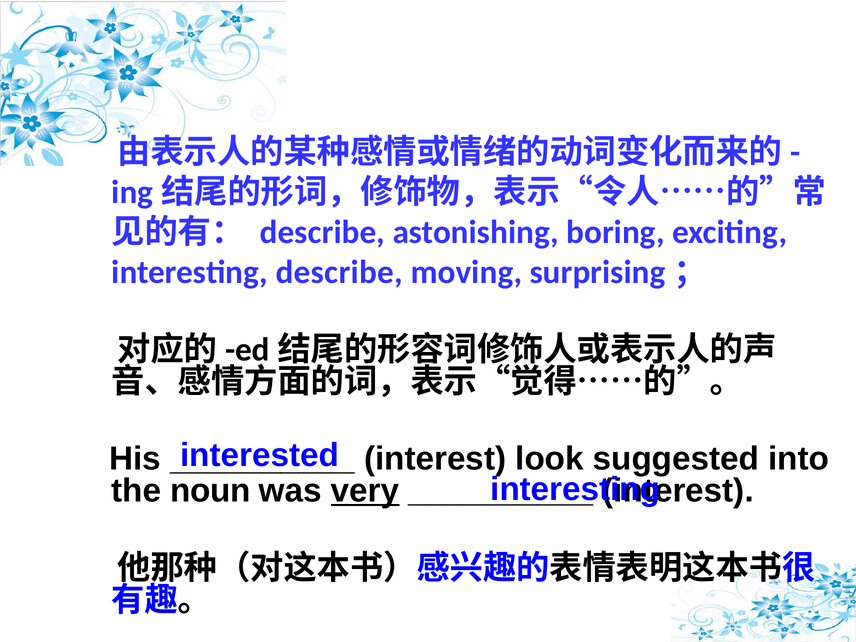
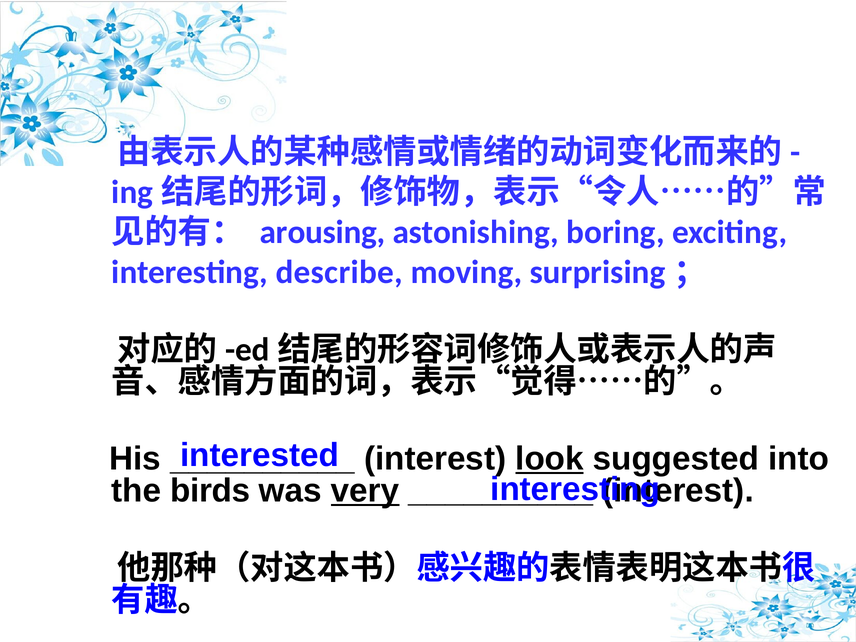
describe at (322, 232): describe -> arousing
look underline: none -> present
noun: noun -> birds
